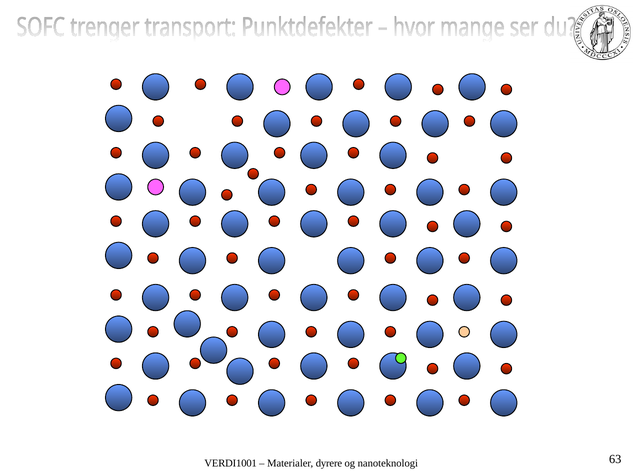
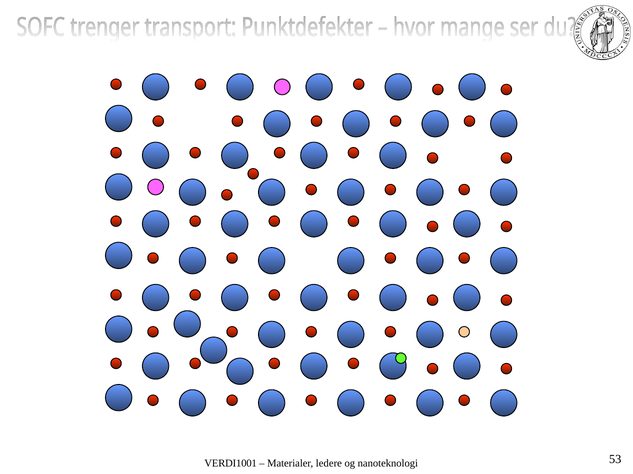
dyrere: dyrere -> ledere
63: 63 -> 53
